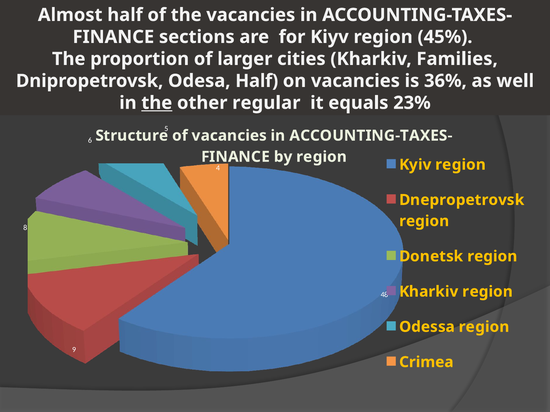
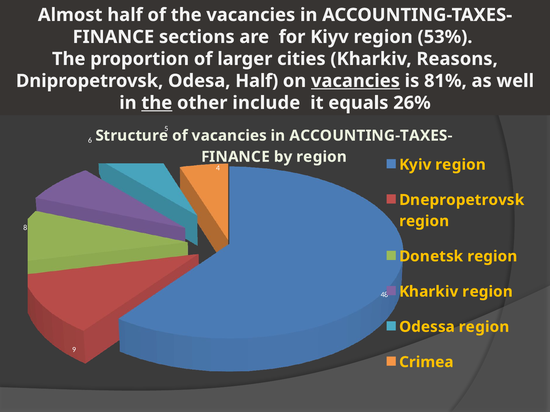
45%: 45% -> 53%
Families: Families -> Reasons
vacancies at (355, 81) underline: none -> present
36%: 36% -> 81%
regular: regular -> include
23%: 23% -> 26%
